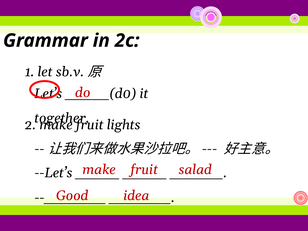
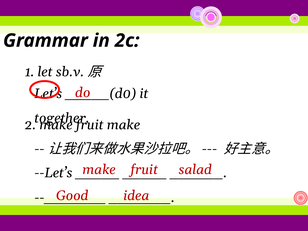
fruit lights: lights -> make
